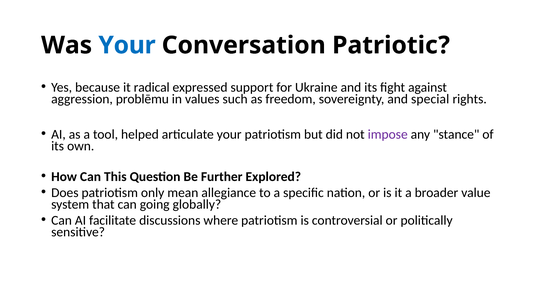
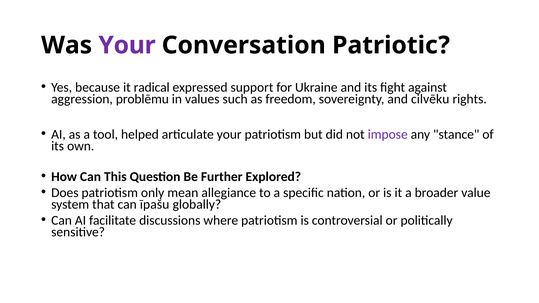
Your at (127, 45) colour: blue -> purple
special: special -> cilvēku
going: going -> īpašu
